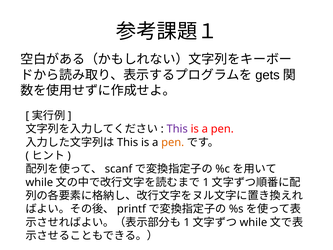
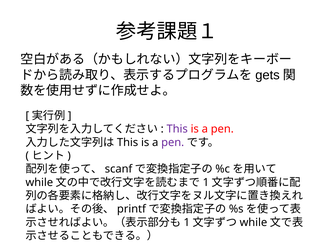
pen at (173, 142) colour: orange -> purple
